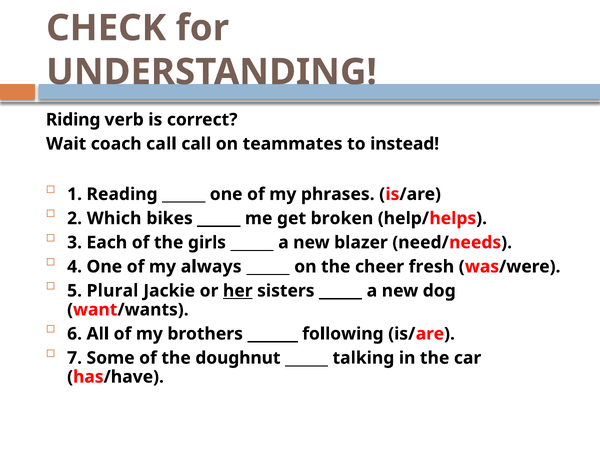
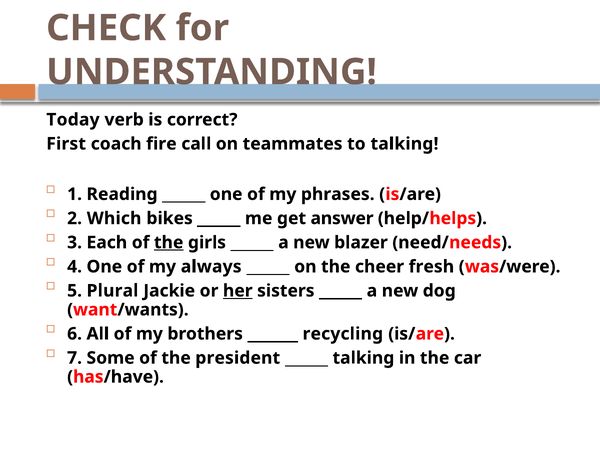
Riding: Riding -> Today
Wait: Wait -> First
coach call: call -> fire
to instead: instead -> talking
broken: broken -> answer
the at (169, 242) underline: none -> present
following: following -> recycling
doughnut: doughnut -> president
